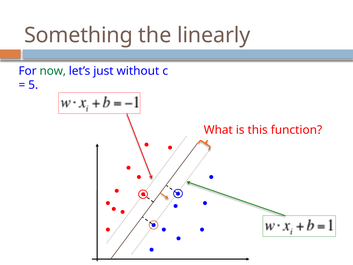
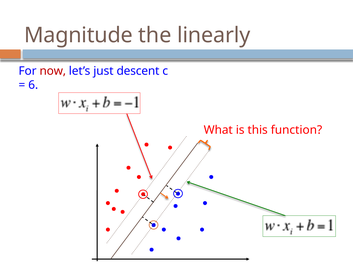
Something: Something -> Magnitude
now colour: green -> red
without: without -> descent
5: 5 -> 6
